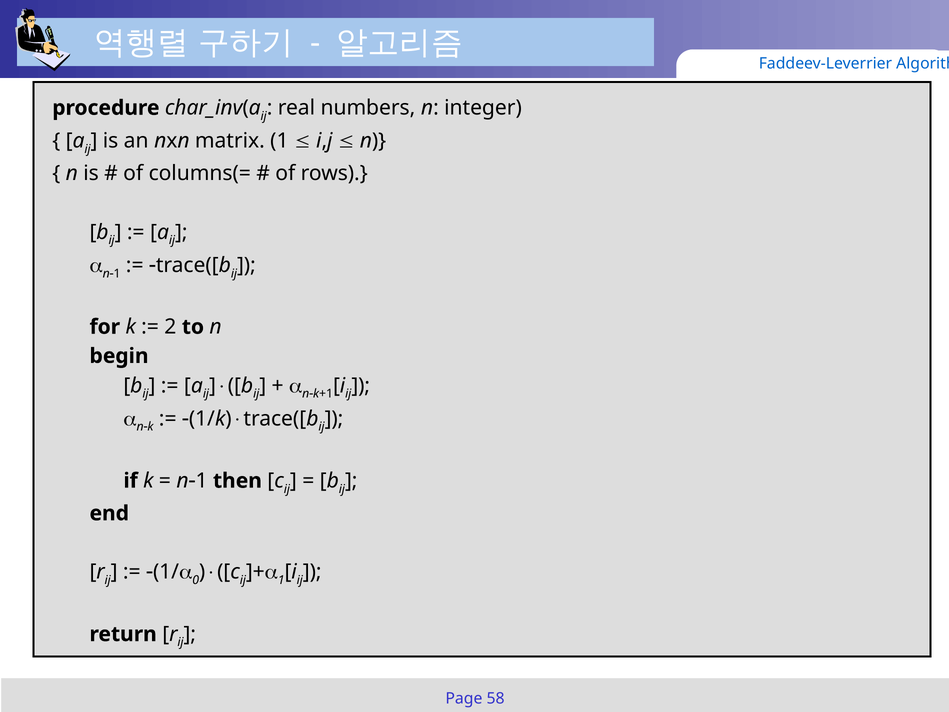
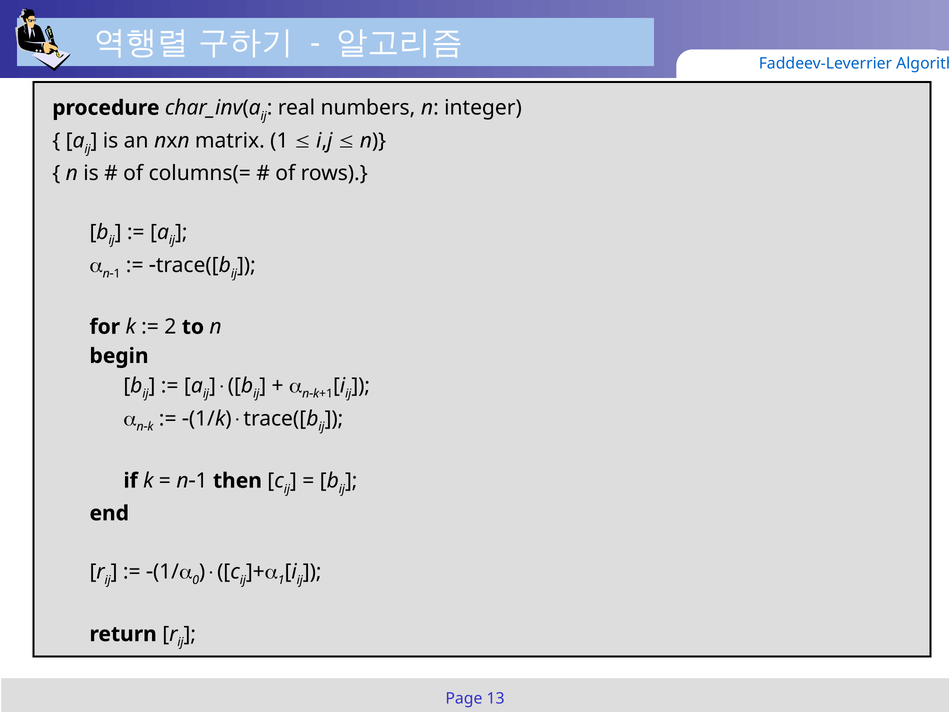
58: 58 -> 13
